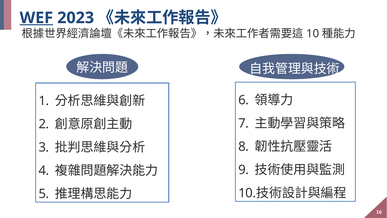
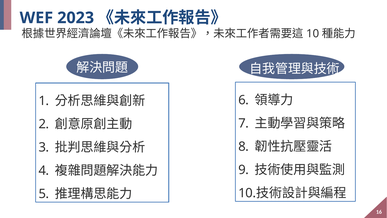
WEF underline: present -> none
